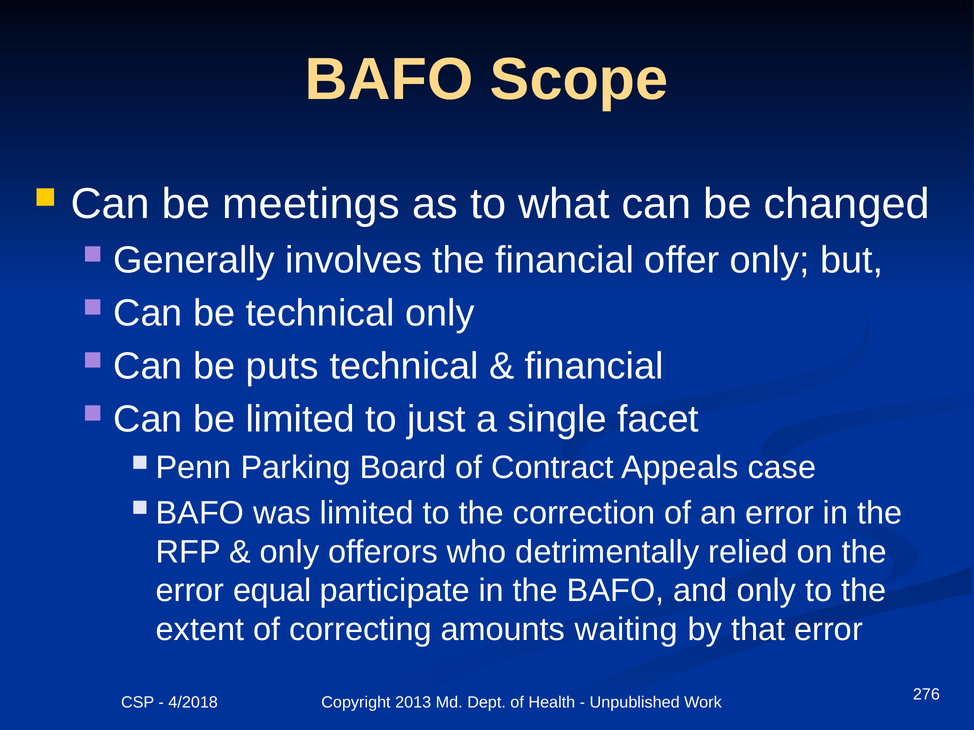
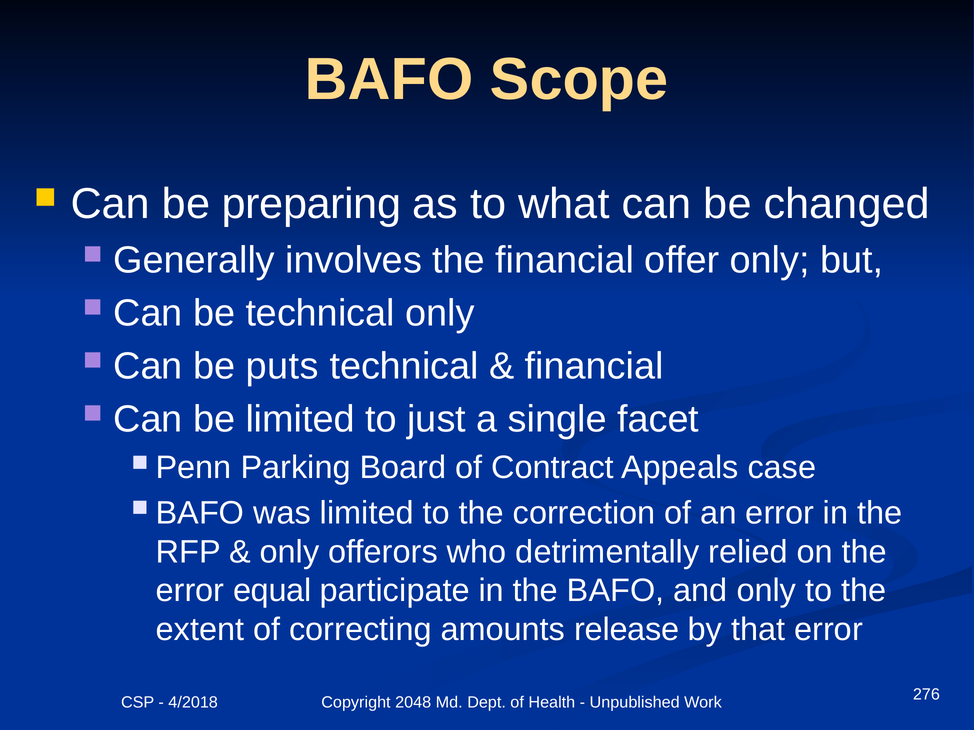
meetings: meetings -> preparing
waiting: waiting -> release
2013: 2013 -> 2048
